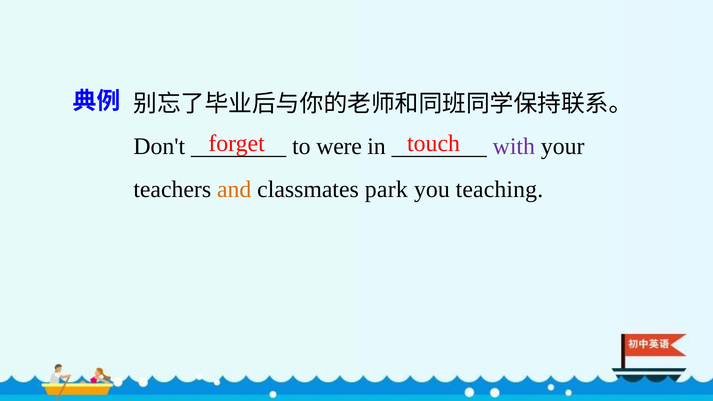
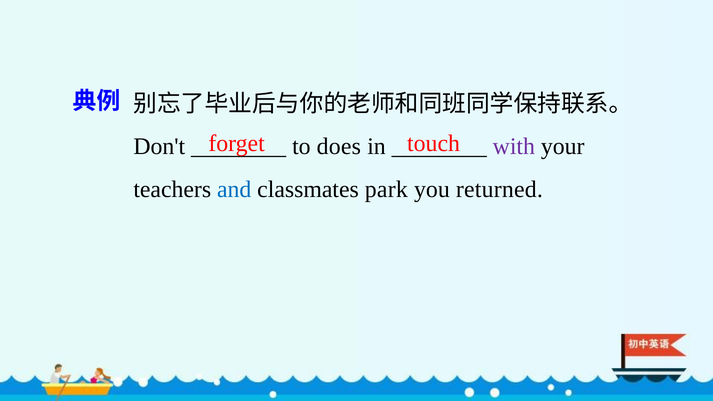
were: were -> does
and colour: orange -> blue
teaching: teaching -> returned
